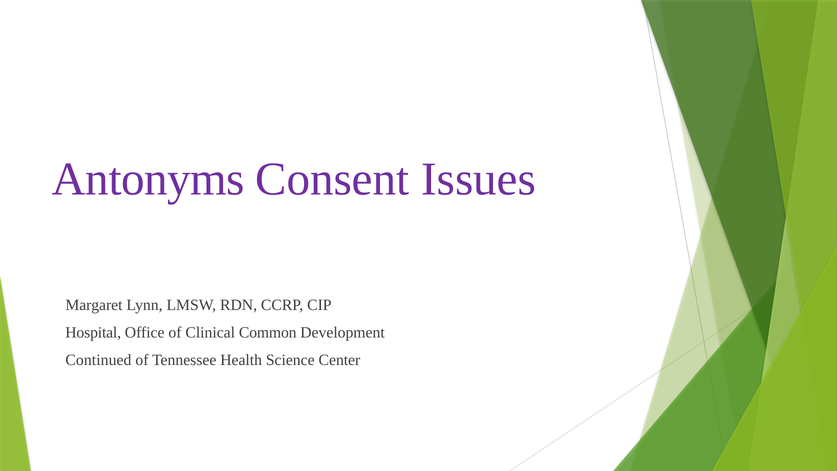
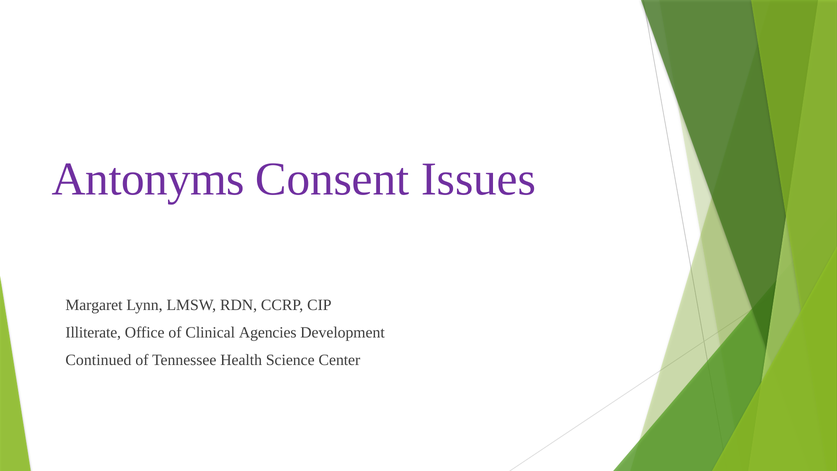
Hospital: Hospital -> Illiterate
Common: Common -> Agencies
